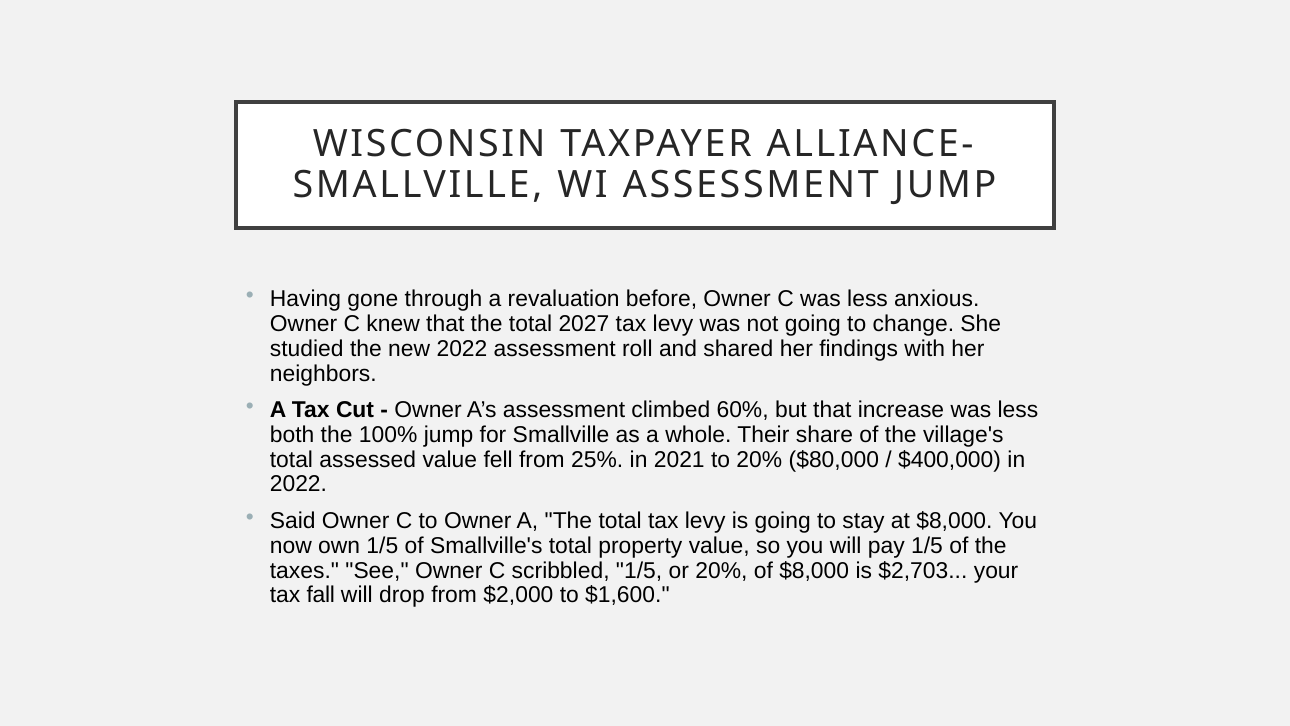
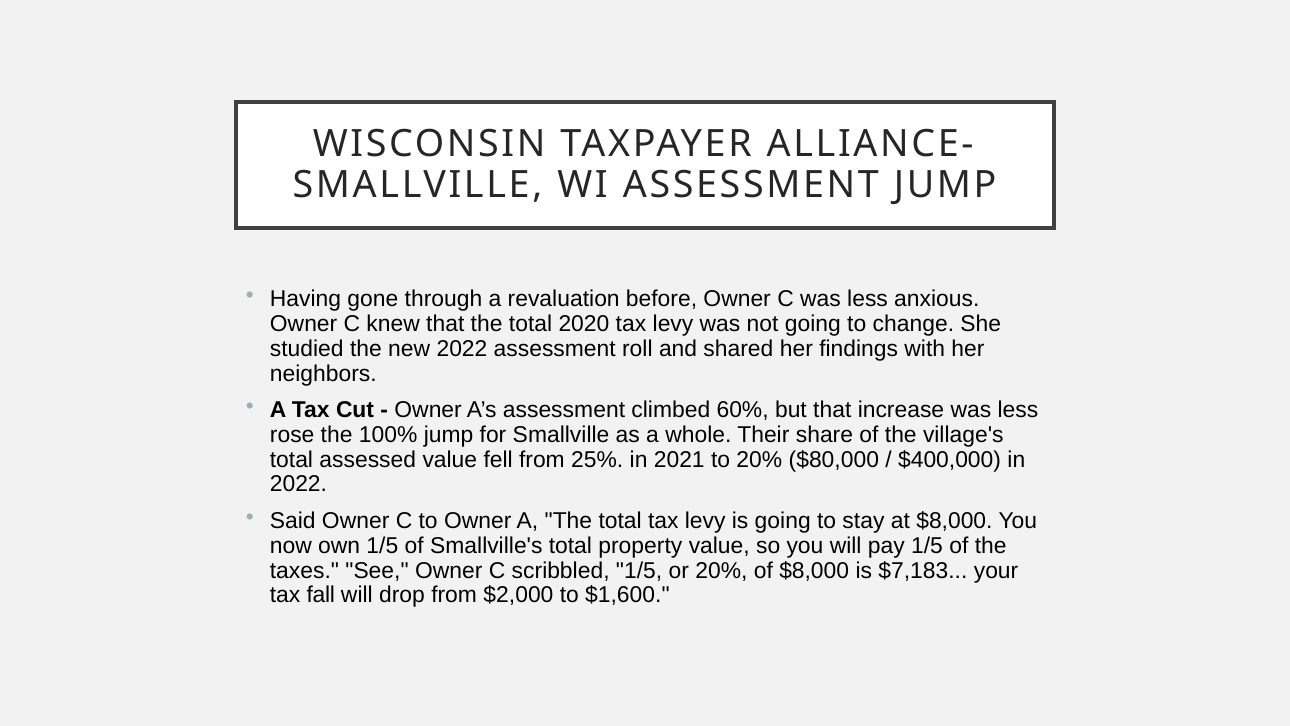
2027: 2027 -> 2020
both: both -> rose
$2,703: $2,703 -> $7,183
